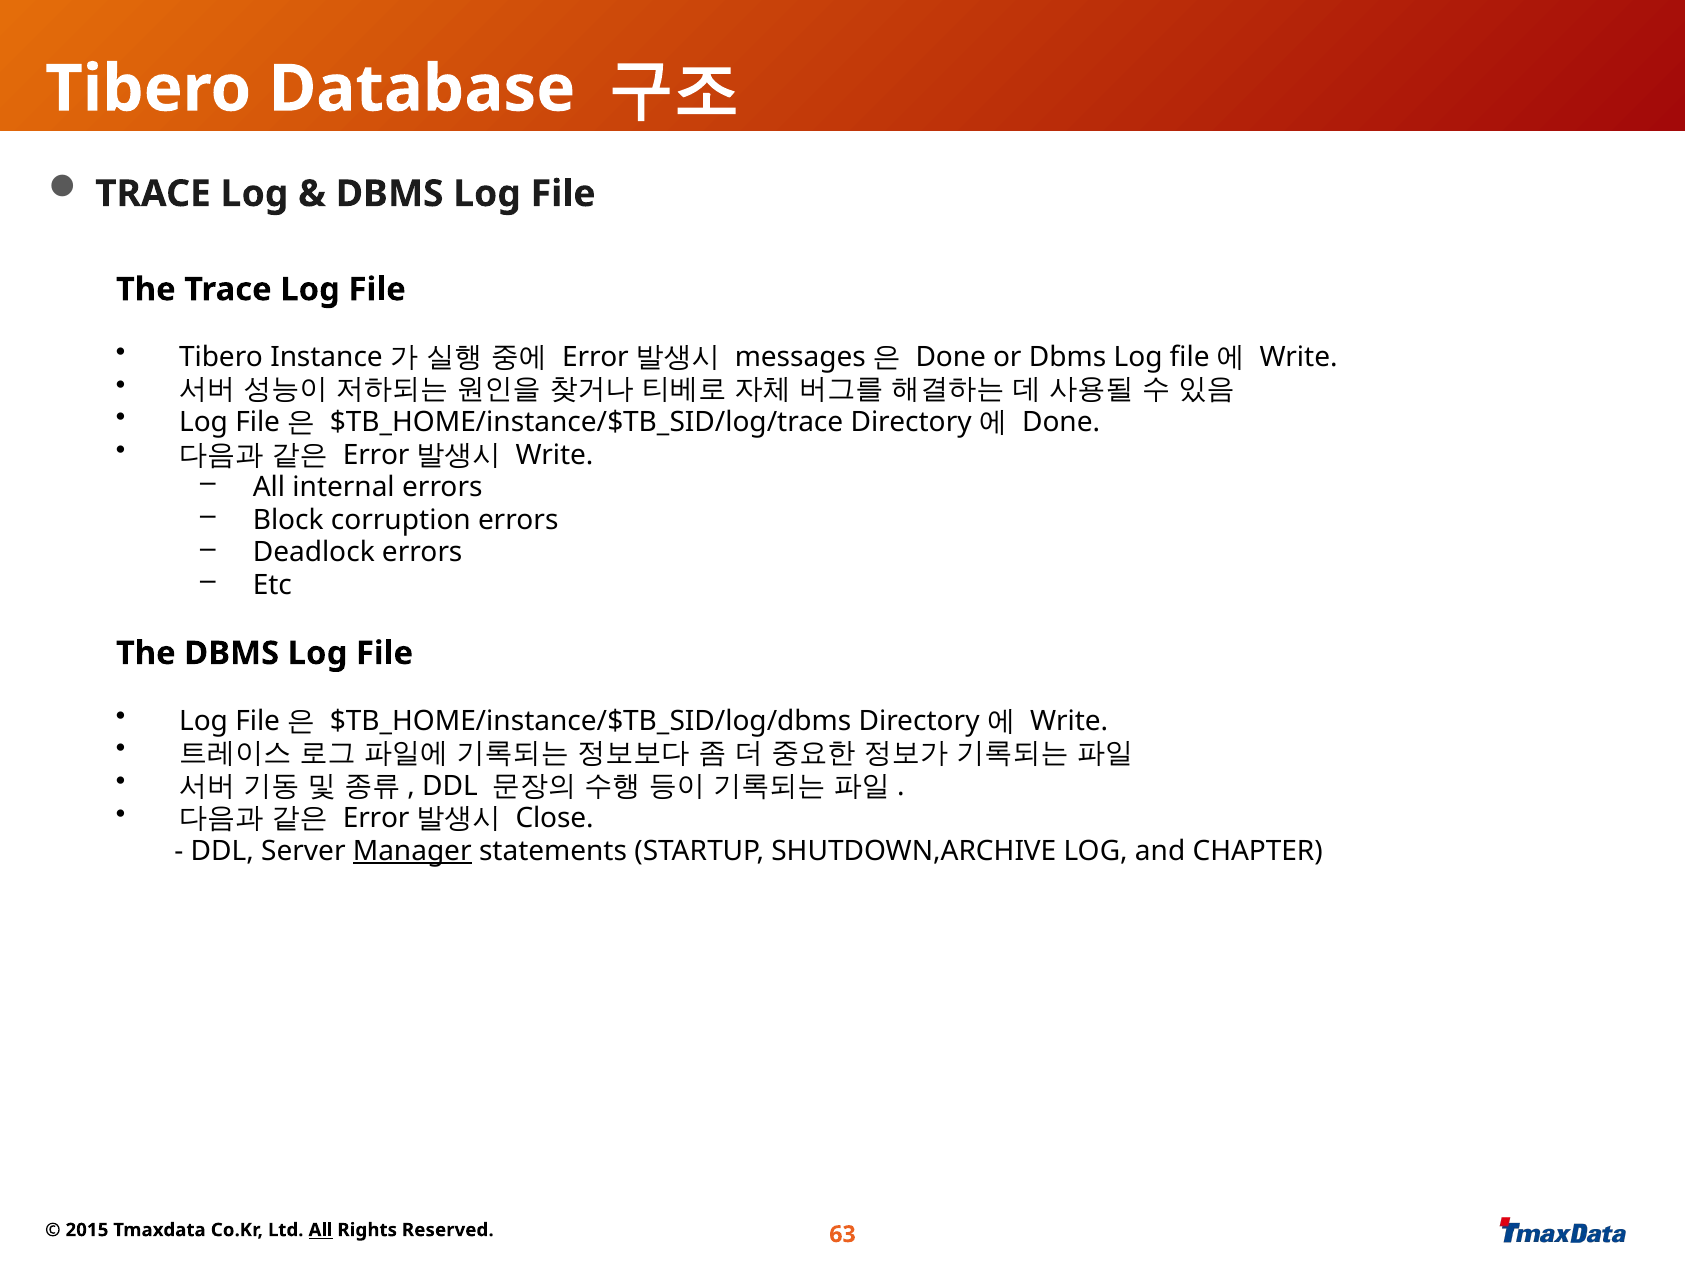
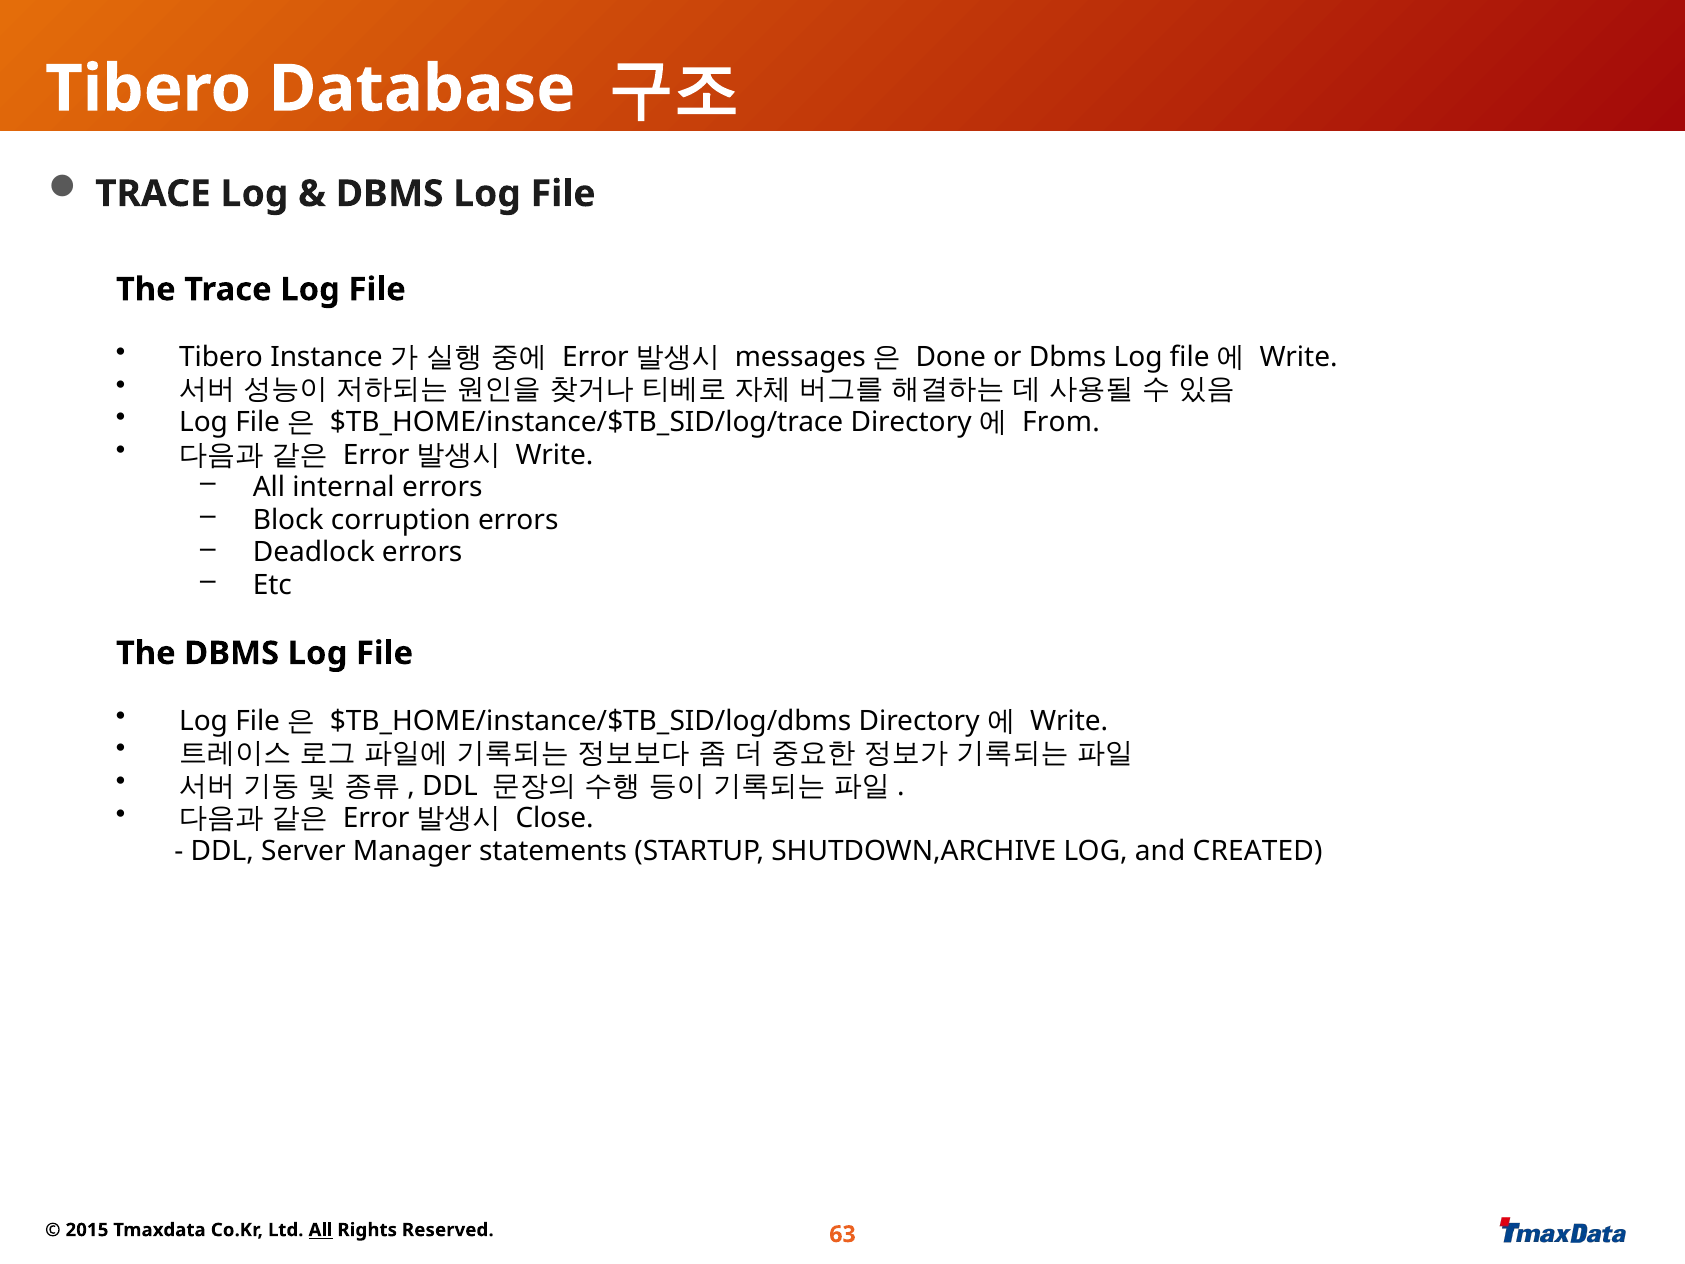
Done at (1061, 422): Done -> From
Manager underline: present -> none
CHAPTER: CHAPTER -> CREATED
